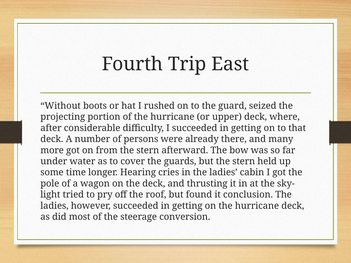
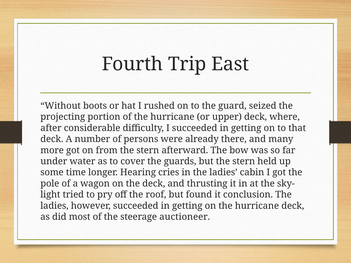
conversion: conversion -> auctioneer
